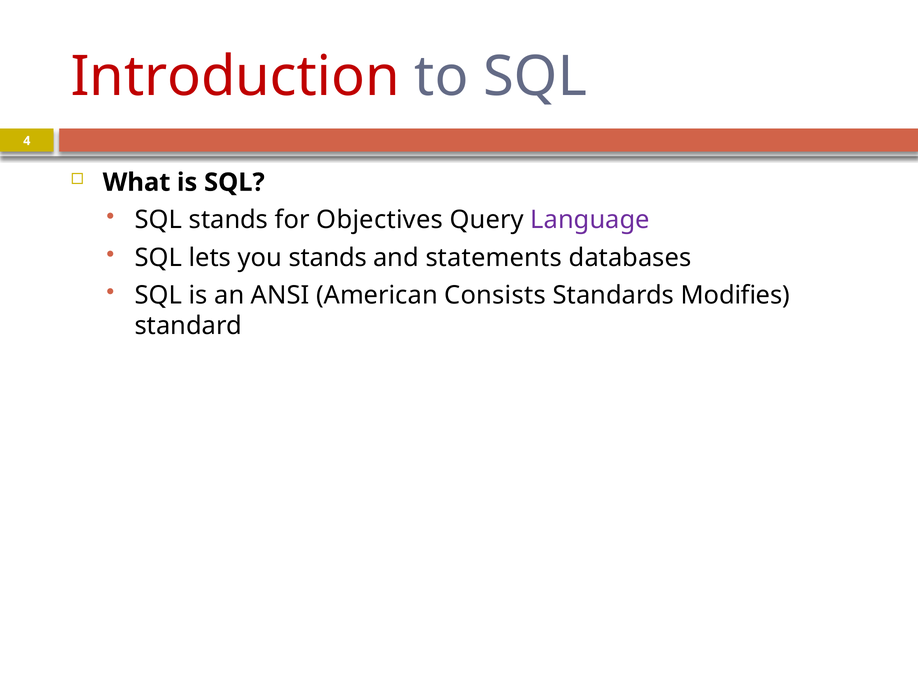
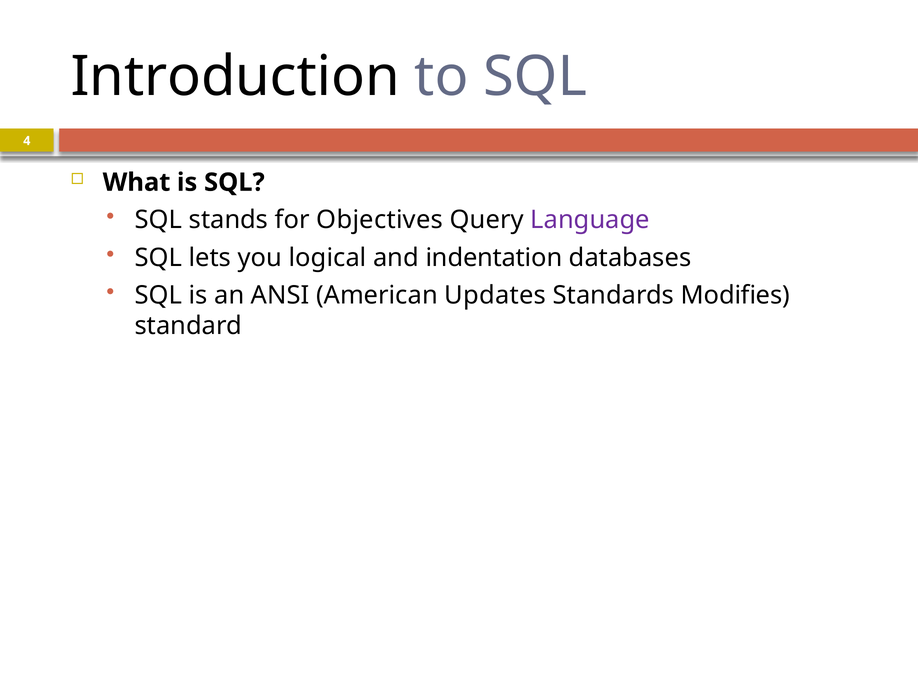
Introduction colour: red -> black
you stands: stands -> logical
statements: statements -> indentation
Consists: Consists -> Updates
